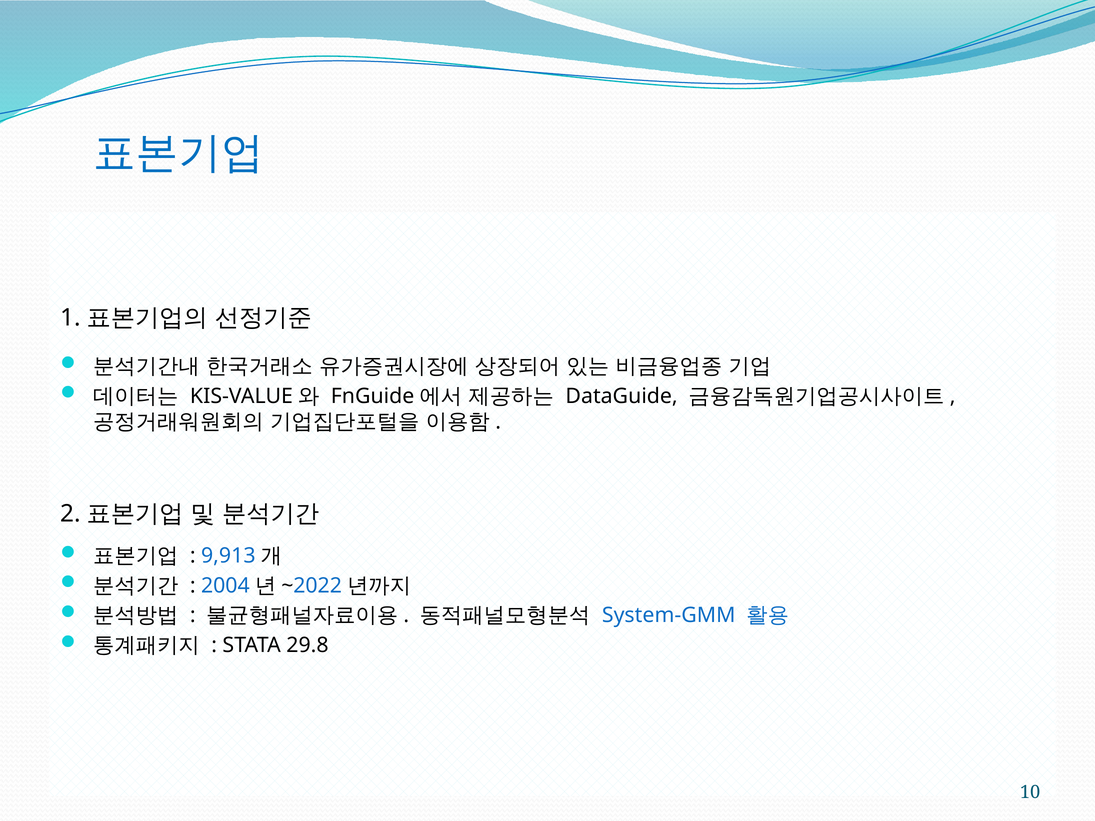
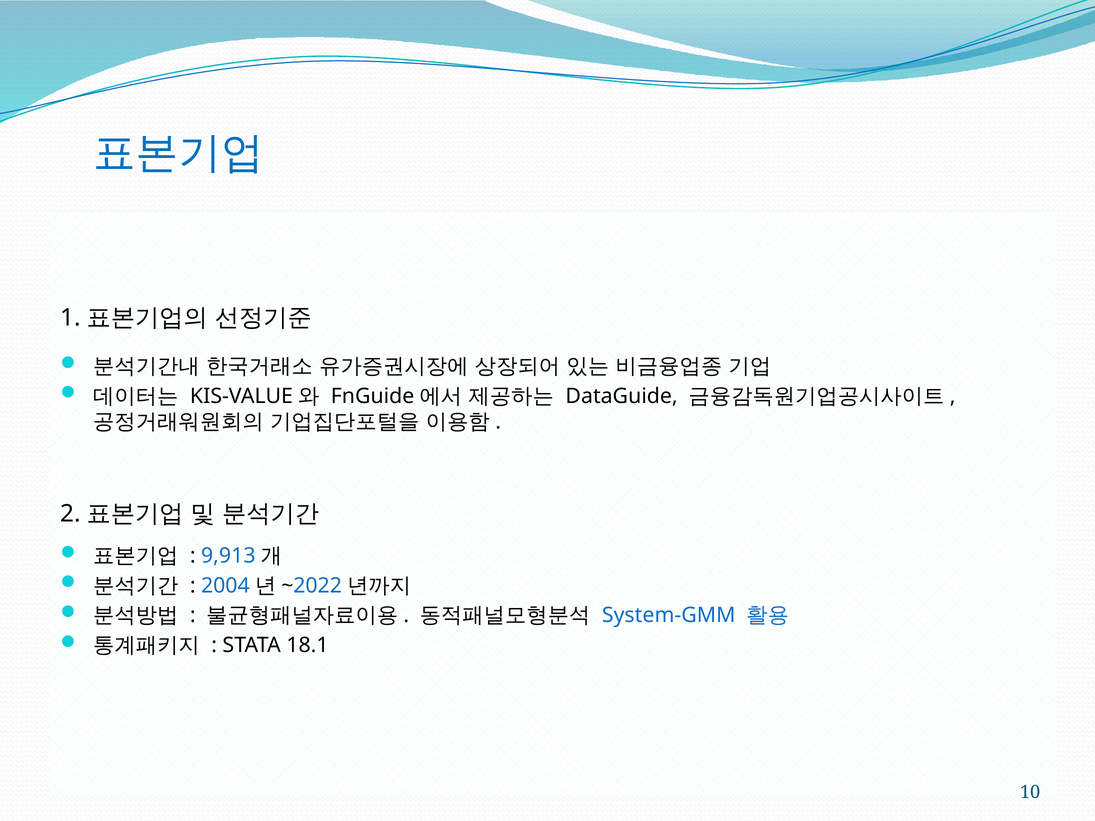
29.8: 29.8 -> 18.1
